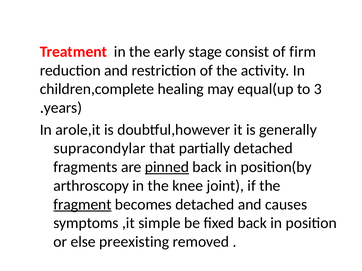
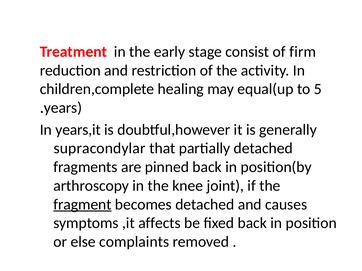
3: 3 -> 5
arole,it: arole,it -> years,it
pinned underline: present -> none
simple: simple -> affects
preexisting: preexisting -> complaints
